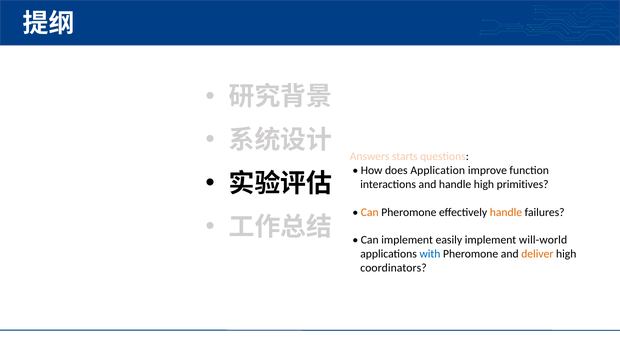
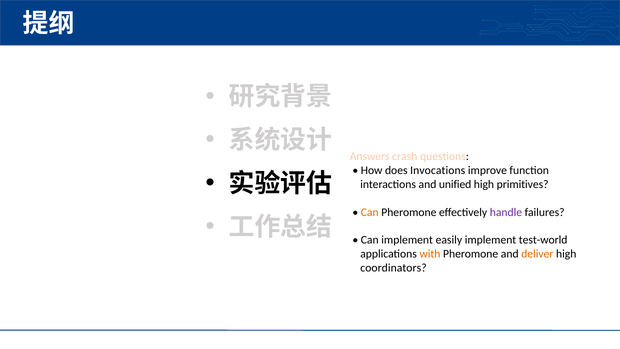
starts: starts -> crash
Application: Application -> Invocations
and handle: handle -> unified
handle at (506, 212) colour: orange -> purple
will-world: will-world -> test-world
with colour: blue -> orange
